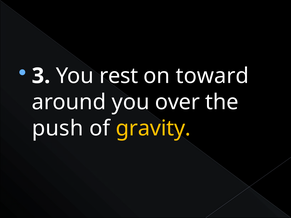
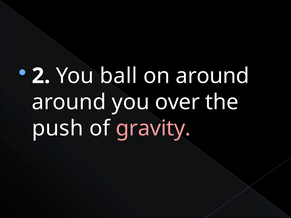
3: 3 -> 2
rest: rest -> ball
on toward: toward -> around
gravity colour: yellow -> pink
